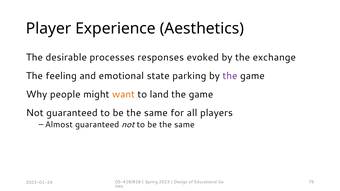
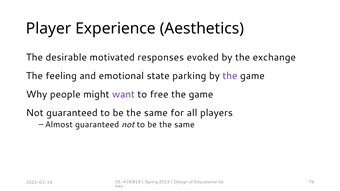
processes: processes -> motivated
want colour: orange -> purple
land: land -> free
